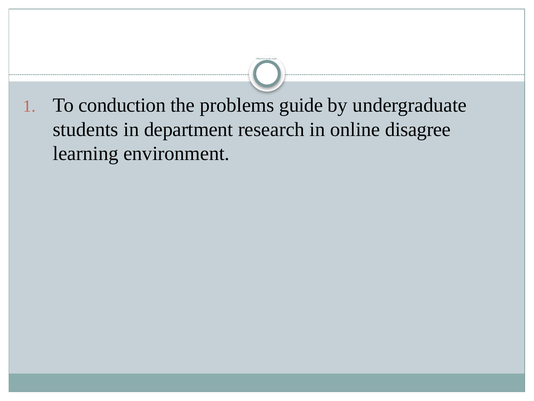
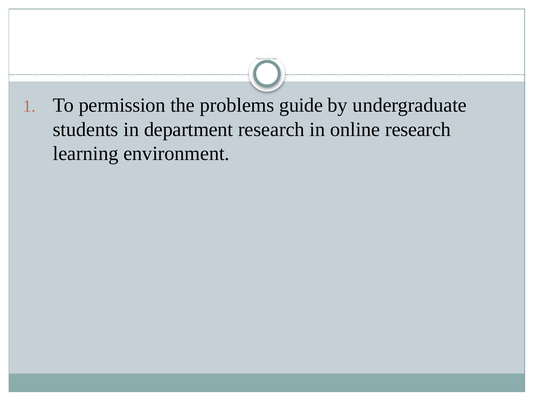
conduction: conduction -> permission
online disagree: disagree -> research
